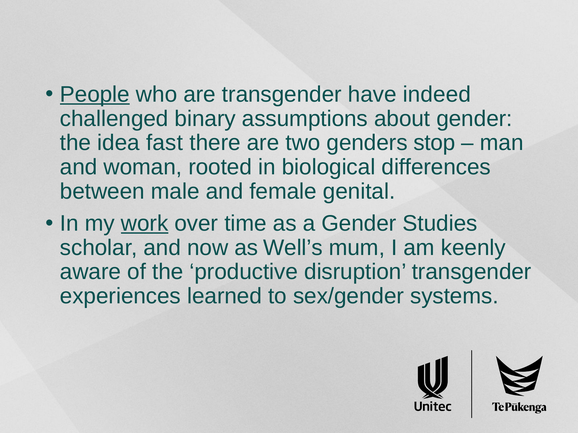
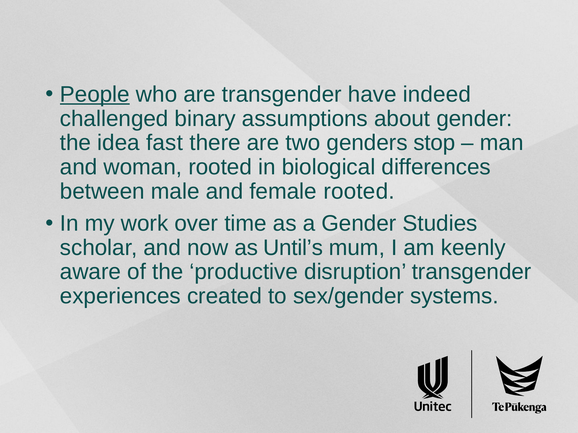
female genital: genital -> rooted
work underline: present -> none
Well’s: Well’s -> Until’s
learned: learned -> created
